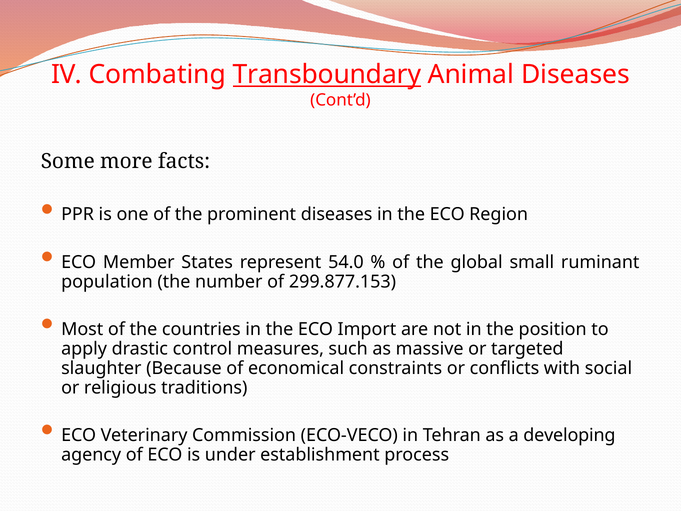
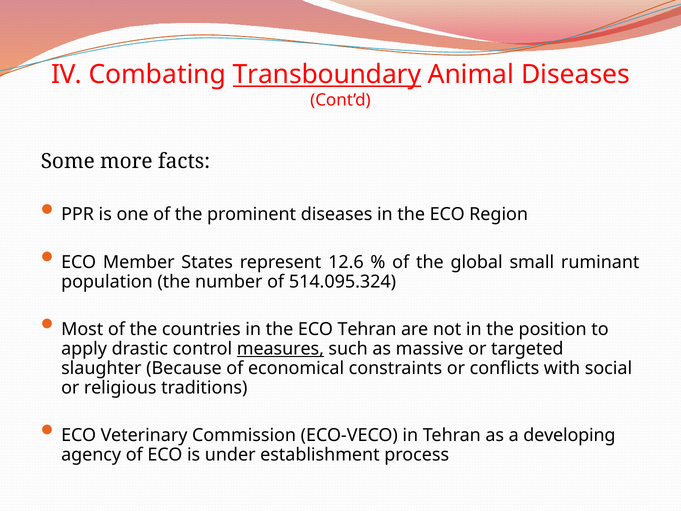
54.0: 54.0 -> 12.6
299.877.153: 299.877.153 -> 514.095.324
ECO Import: Import -> Tehran
measures underline: none -> present
